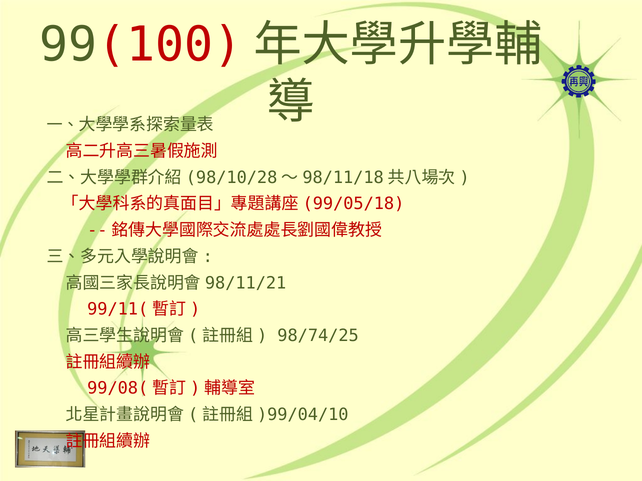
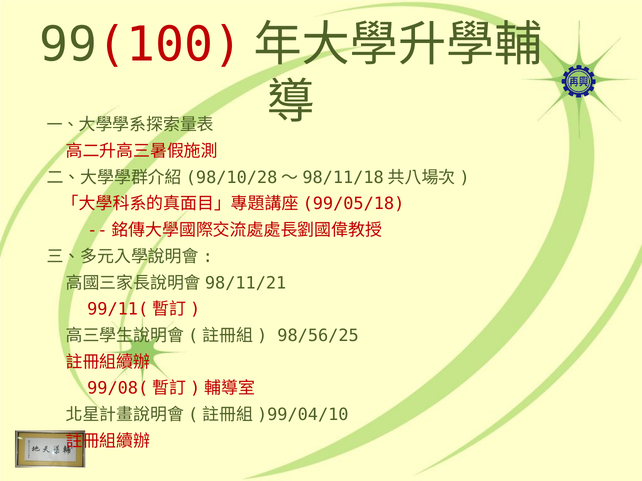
98/74/25: 98/74/25 -> 98/56/25
